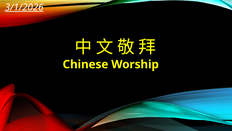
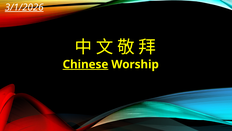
Chinese underline: none -> present
